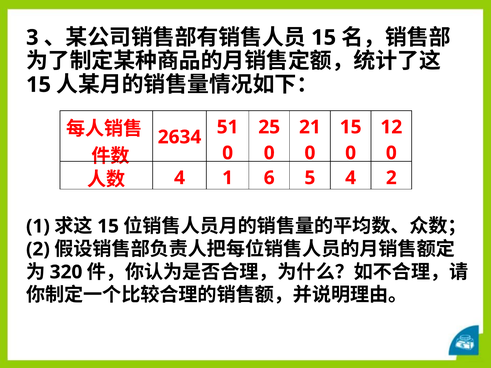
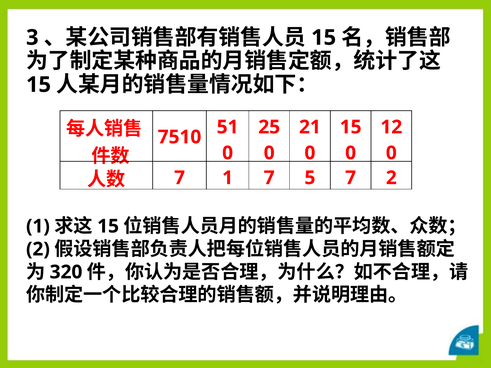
2634: 2634 -> 7510
4 at (180, 178): 4 -> 7
1 6: 6 -> 7
5 4: 4 -> 7
